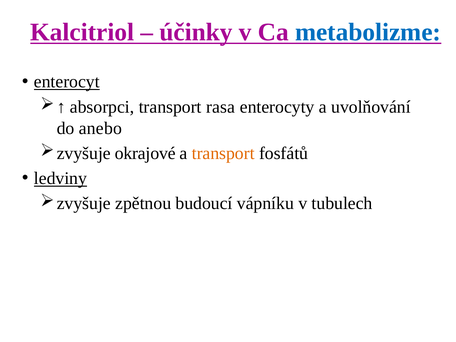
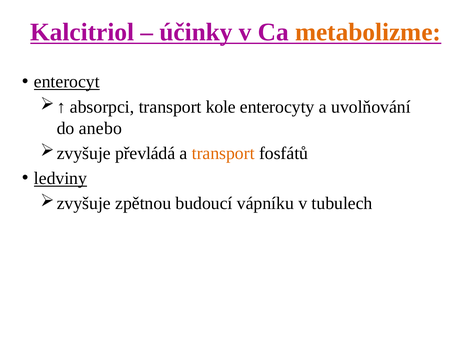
metabolizme colour: blue -> orange
rasa: rasa -> kole
okrajové: okrajové -> převládá
